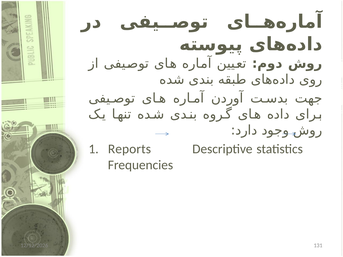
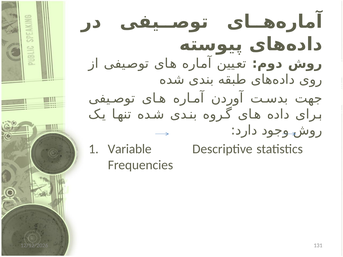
Reports: Reports -> Variable
